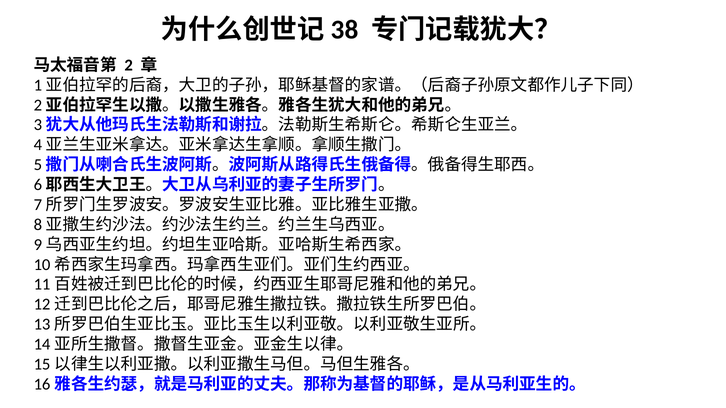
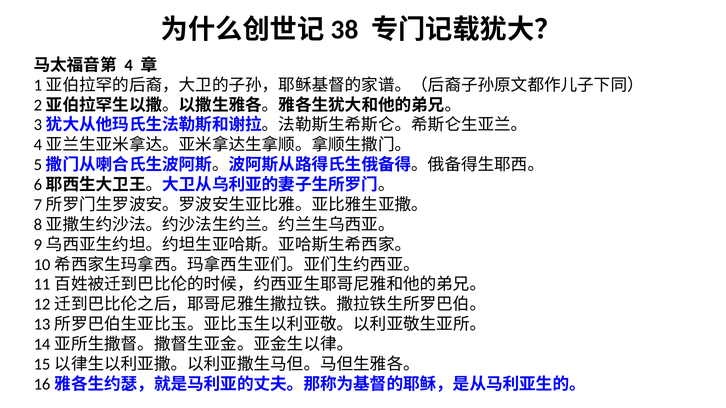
2: 2 -> 4
